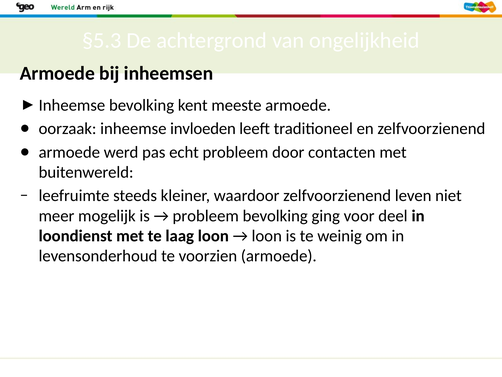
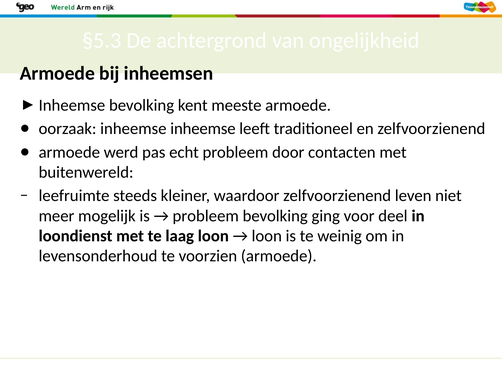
inheemse invloeden: invloeden -> inheemse
